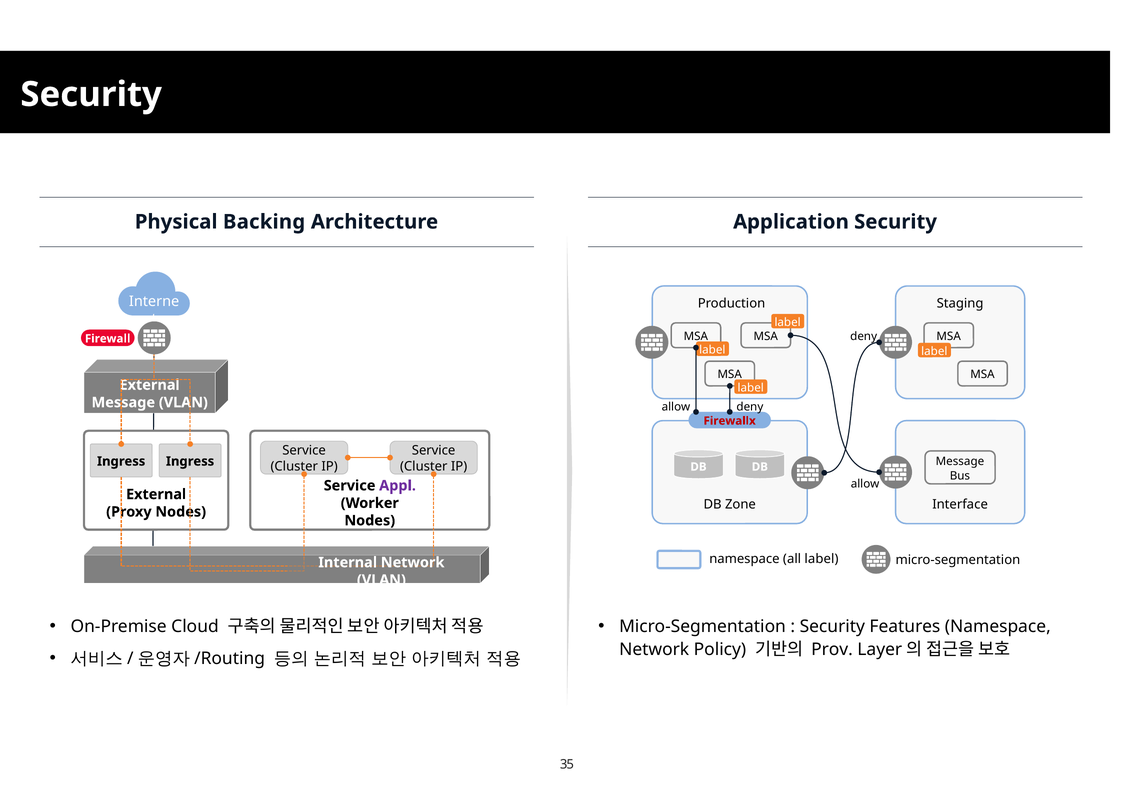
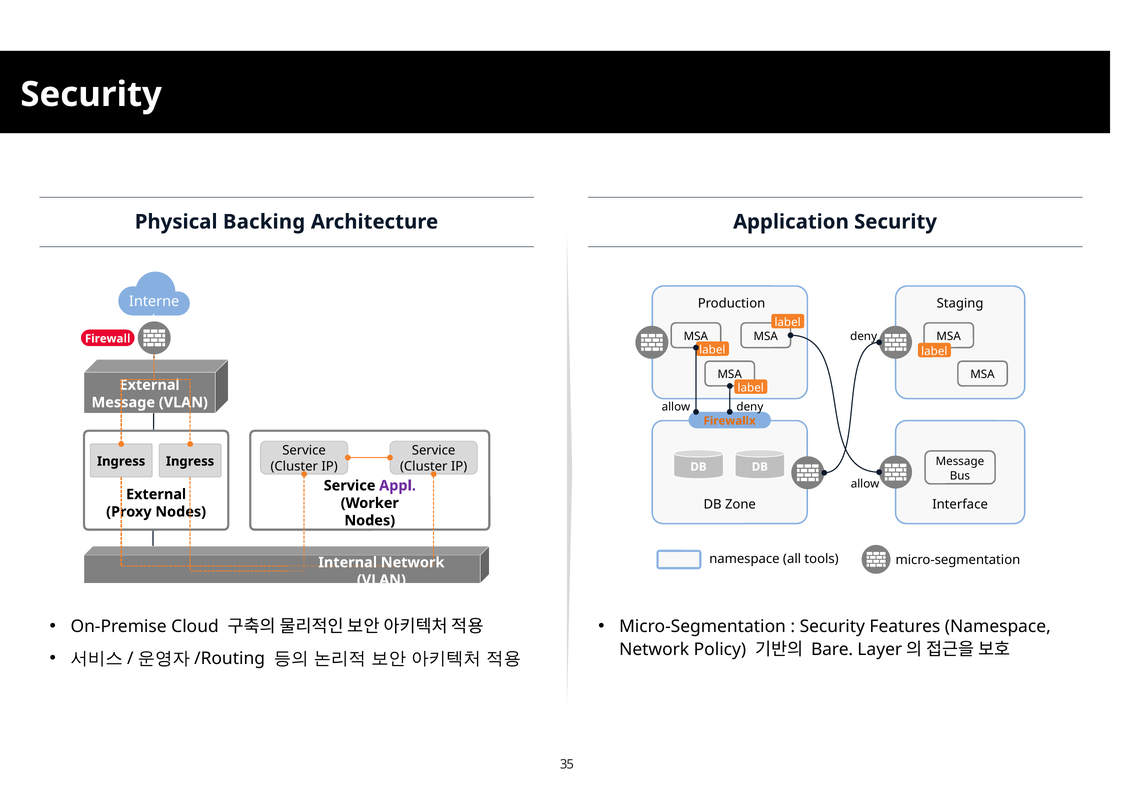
Firewallx colour: red -> orange
all label: label -> tools
Prov: Prov -> Bare
